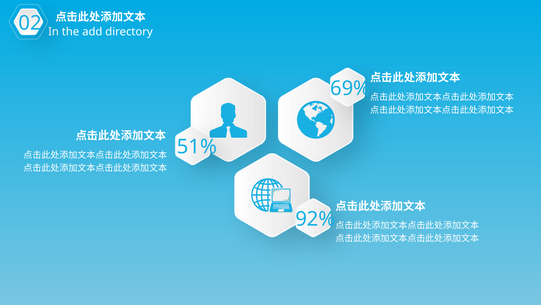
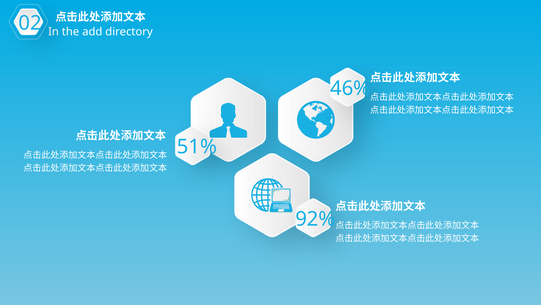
69%: 69% -> 46%
